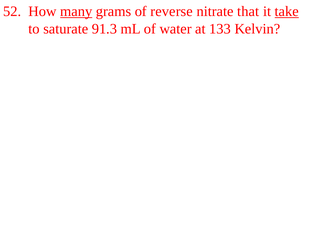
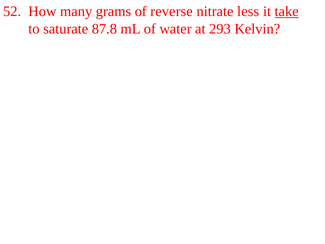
many underline: present -> none
that: that -> less
91.3: 91.3 -> 87.8
133: 133 -> 293
